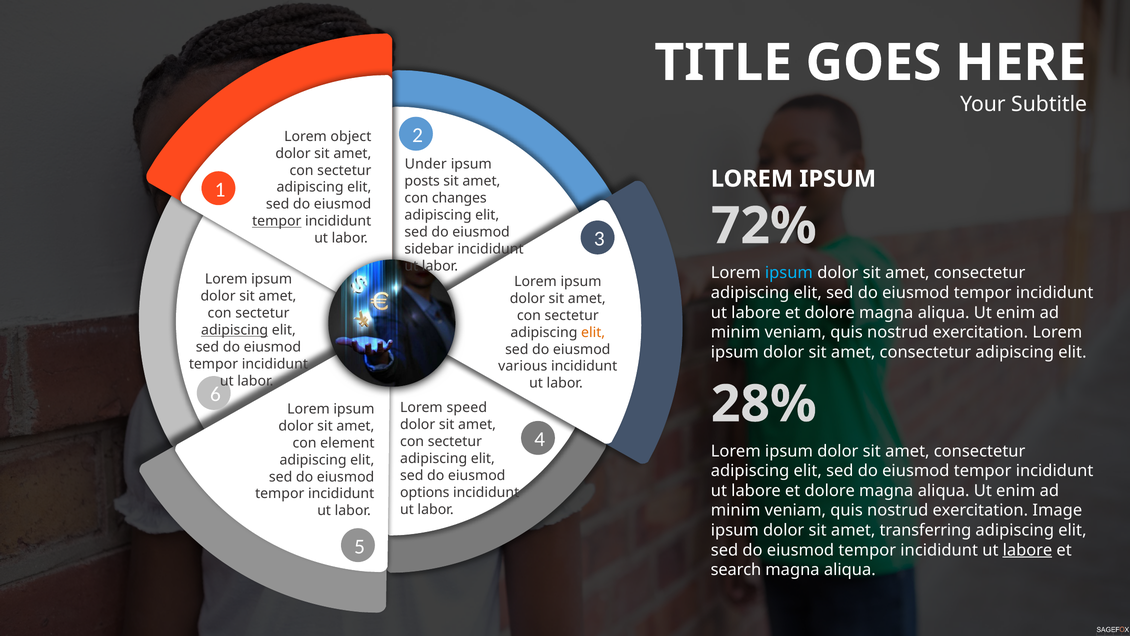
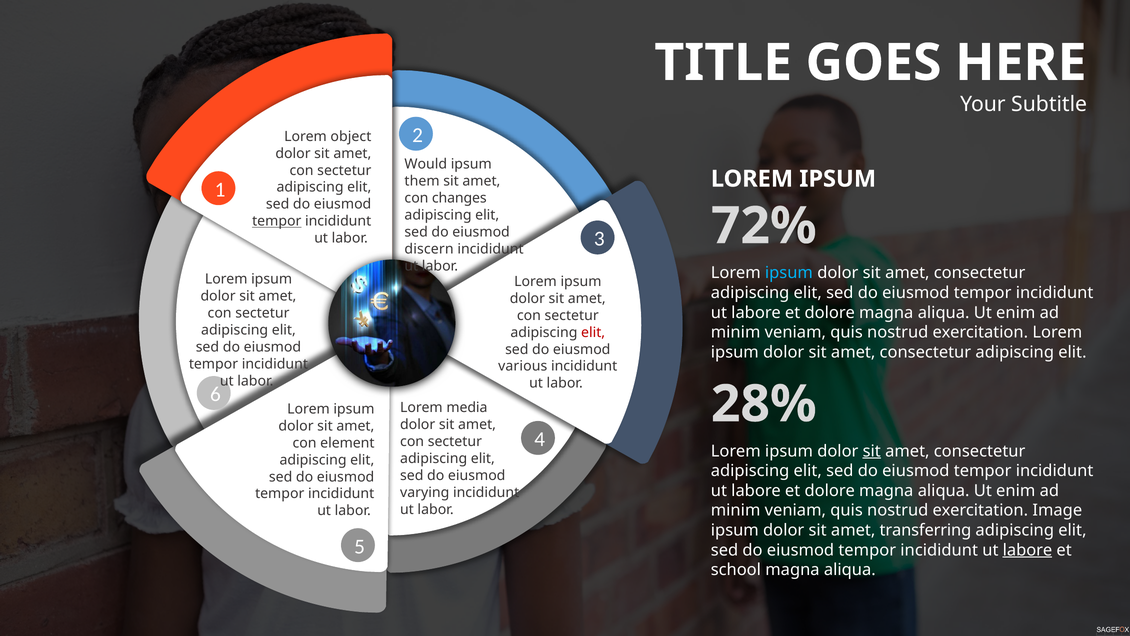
Under: Under -> Would
posts: posts -> them
sidebar: sidebar -> discern
adipiscing at (235, 330) underline: present -> none
elit at (593, 332) colour: orange -> red
speed: speed -> media
sit at (872, 451) underline: none -> present
options: options -> varying
search: search -> school
